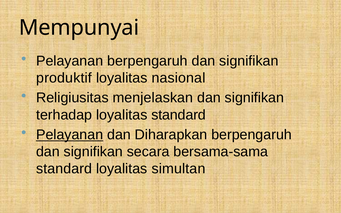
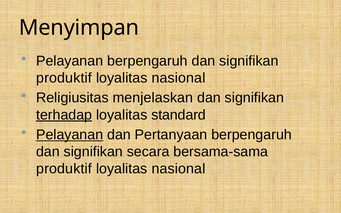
Mempunyai: Mempunyai -> Menyimpan
terhadap underline: none -> present
Diharapkan: Diharapkan -> Pertanyaan
standard at (64, 169): standard -> produktif
simultan at (178, 169): simultan -> nasional
